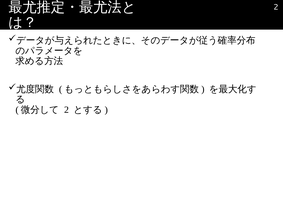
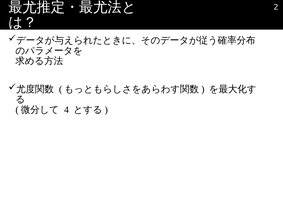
2 at (67, 109): 2 -> 4
